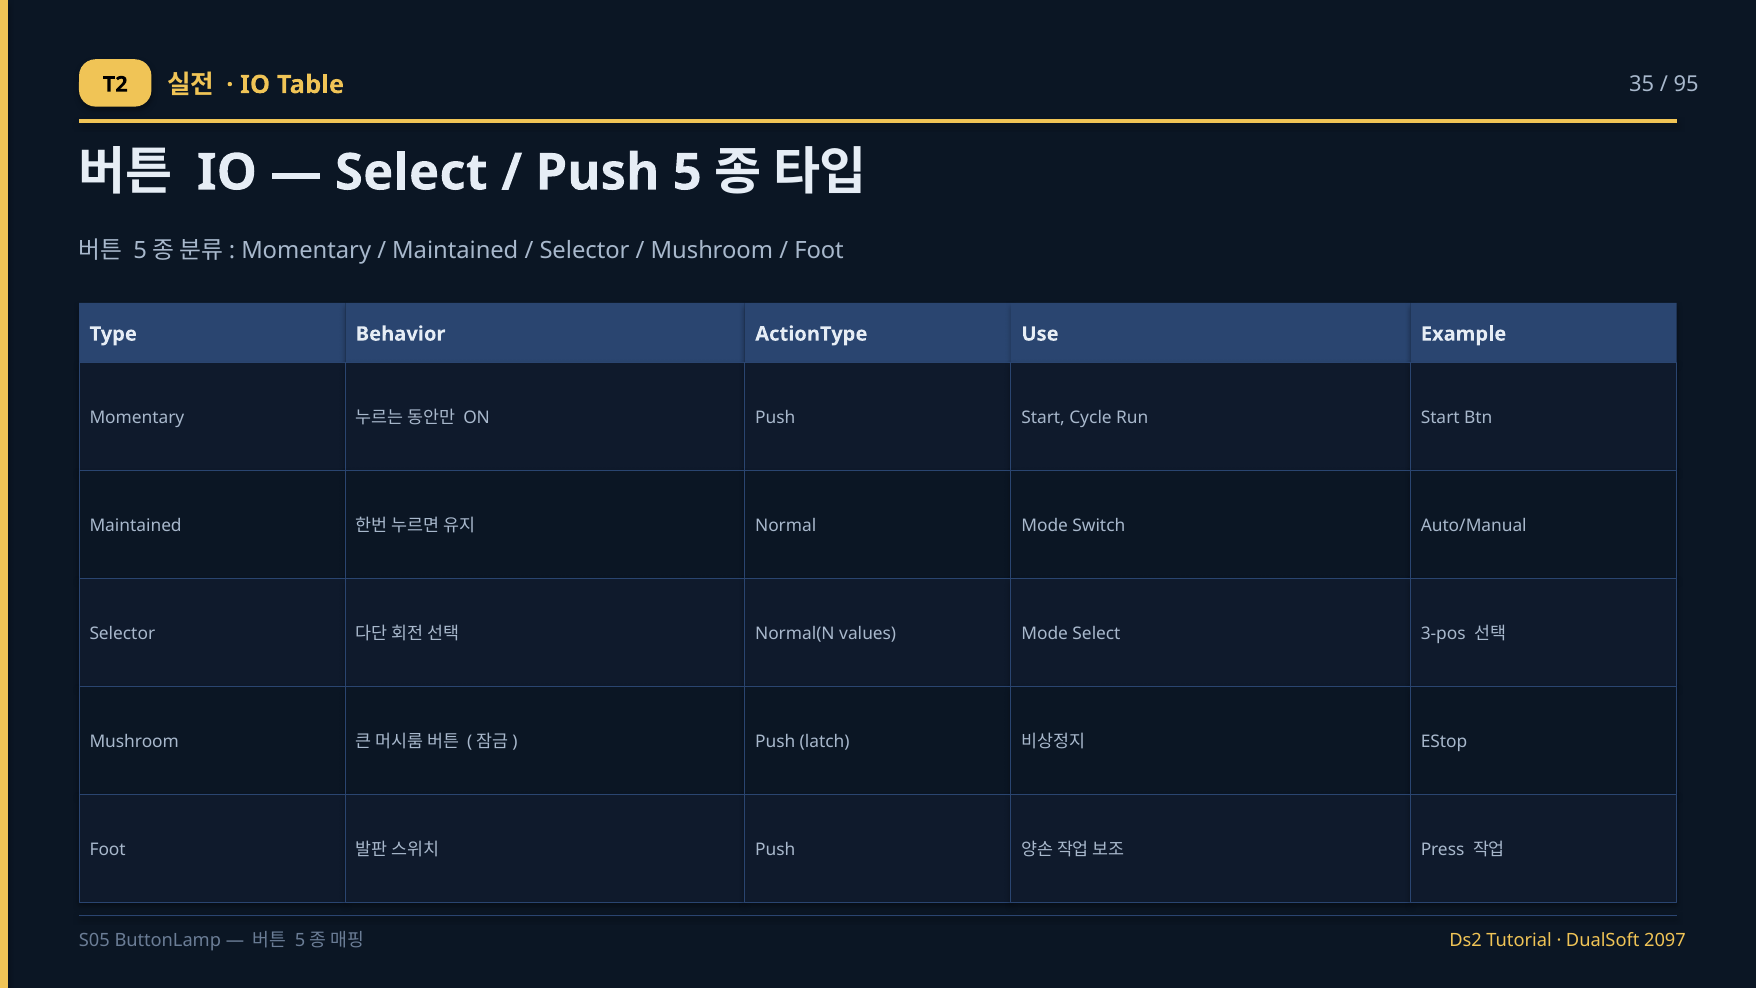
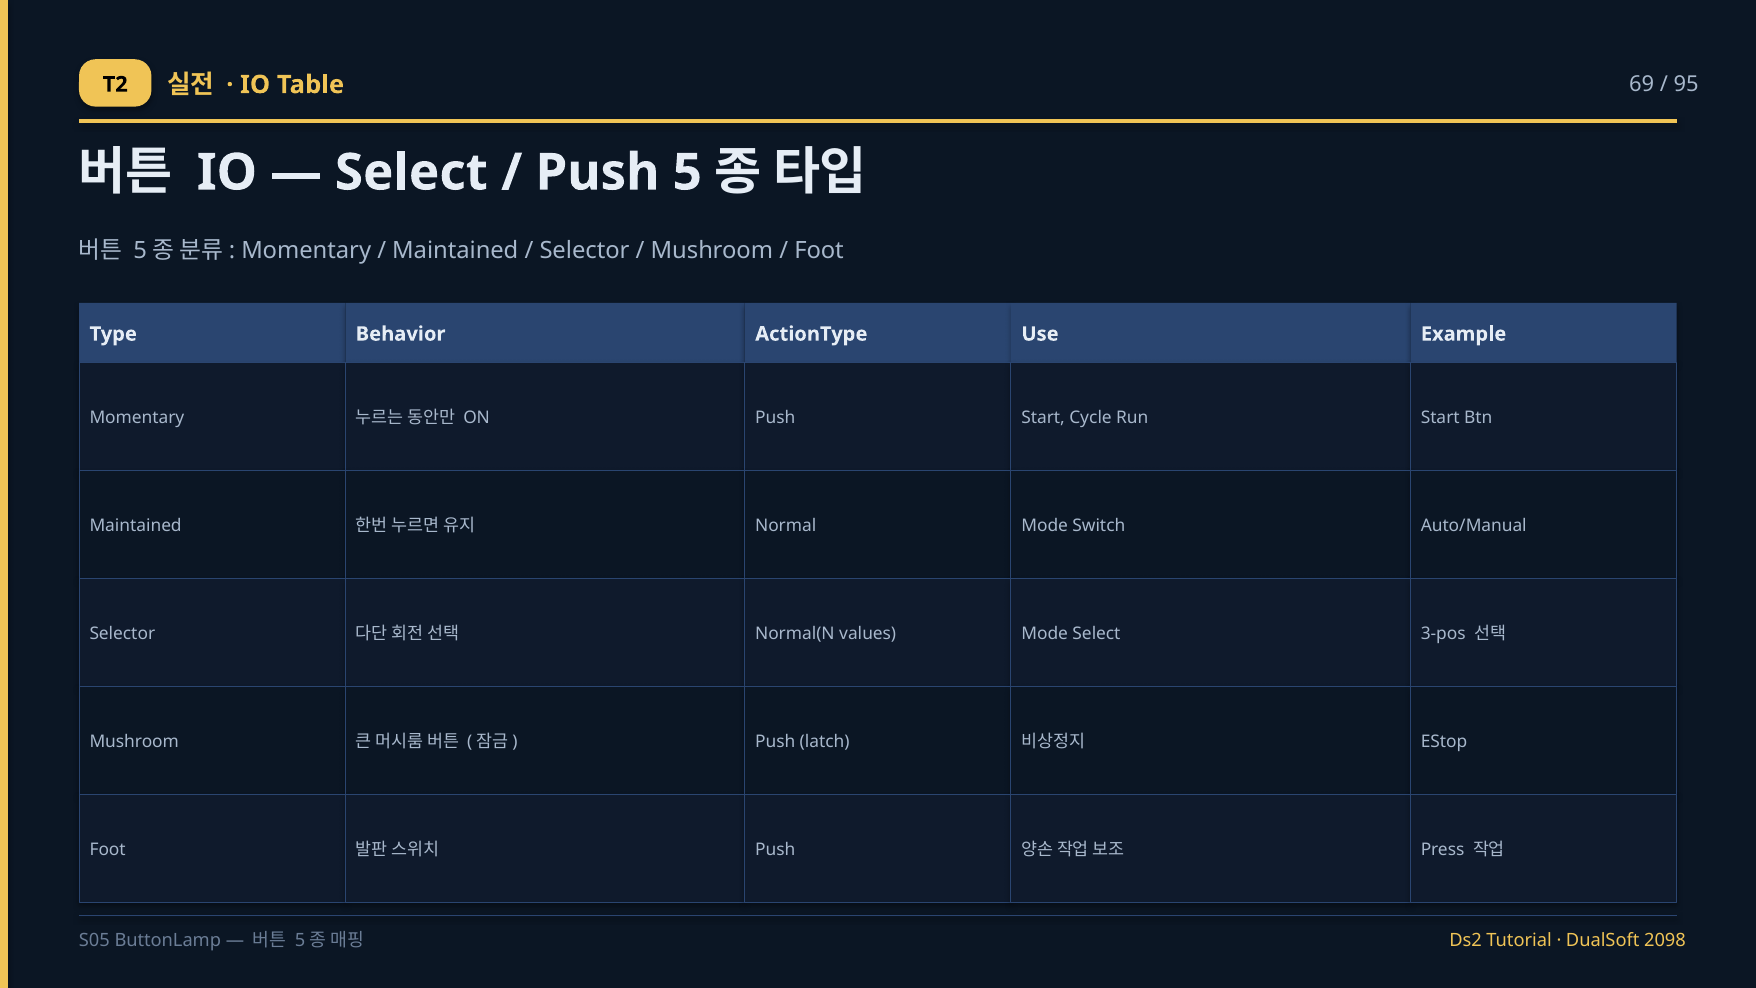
35: 35 -> 69
2097: 2097 -> 2098
